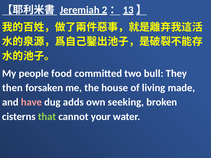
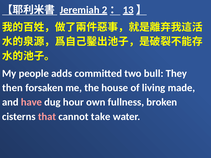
food: food -> adds
adds: adds -> hour
seeking: seeking -> fullness
that colour: light green -> pink
your: your -> take
